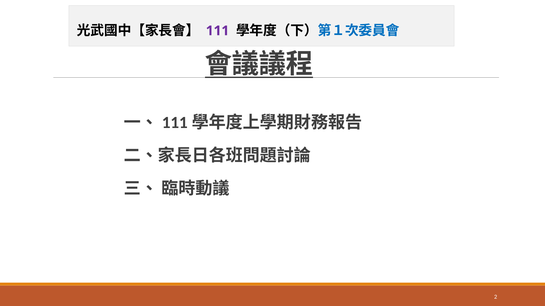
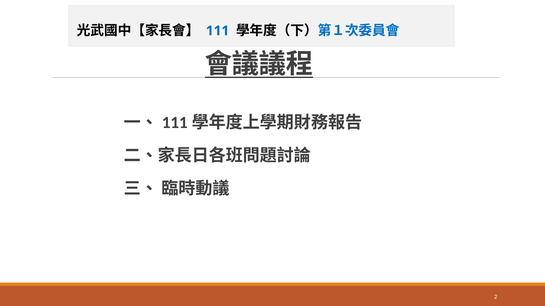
111 colour: purple -> blue
